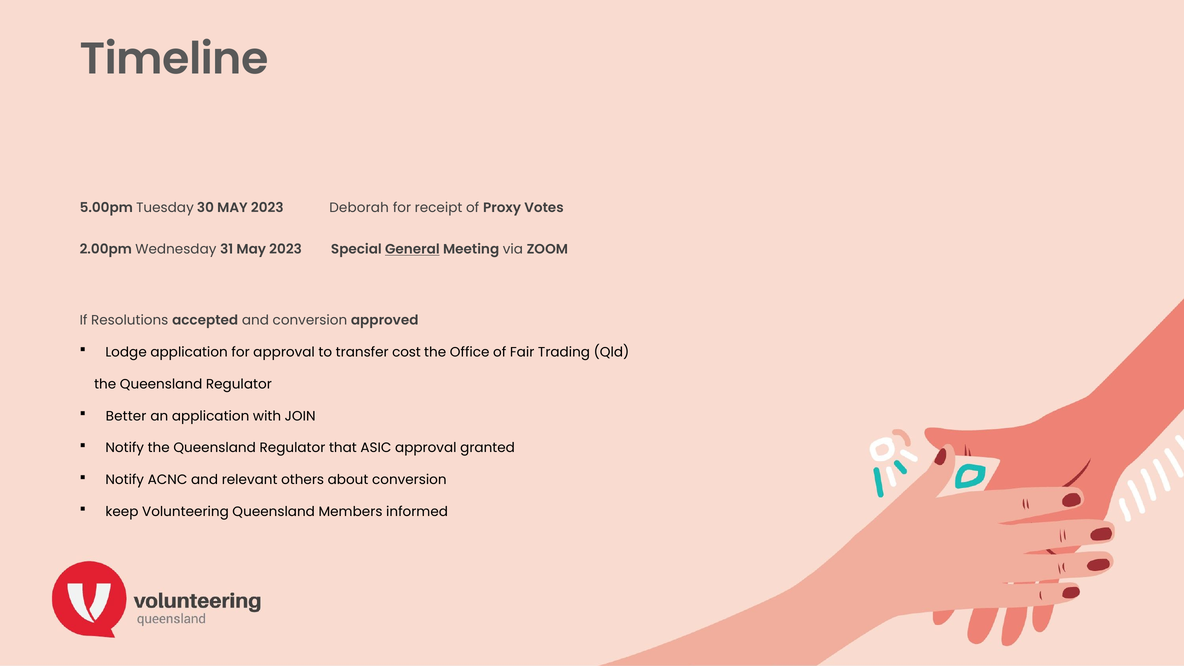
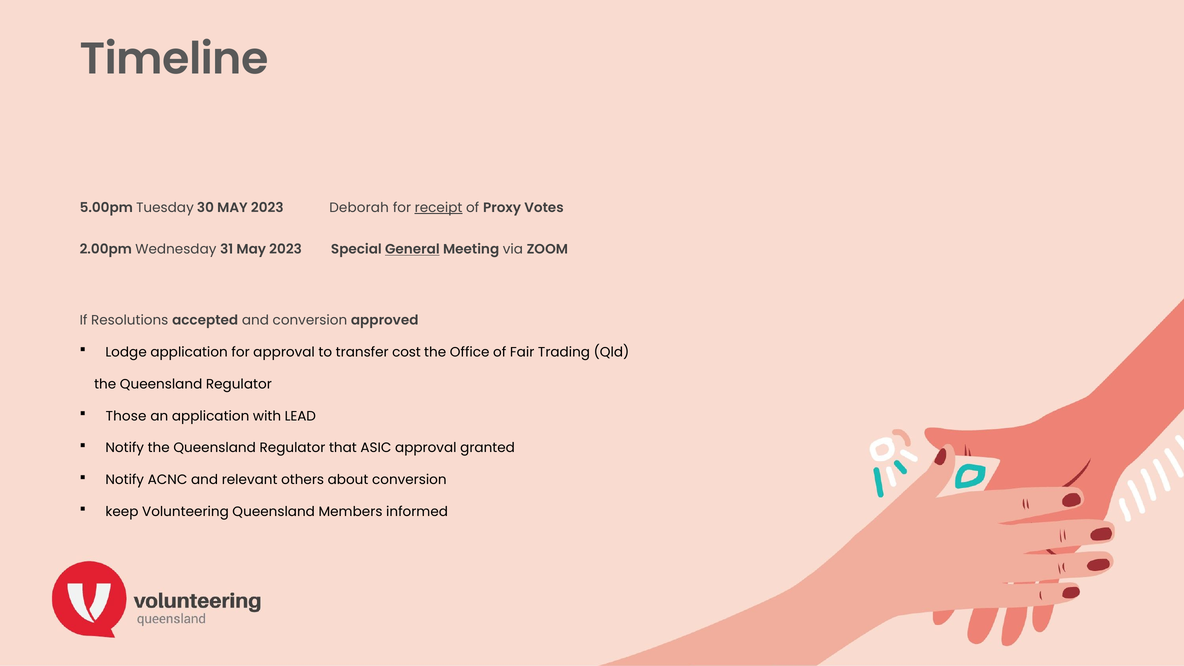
receipt underline: none -> present
Better: Better -> Those
JOIN: JOIN -> LEAD
